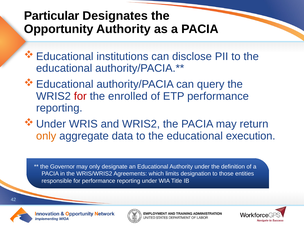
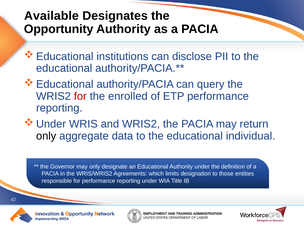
Particular: Particular -> Available
only at (46, 136) colour: orange -> black
execution: execution -> individual
